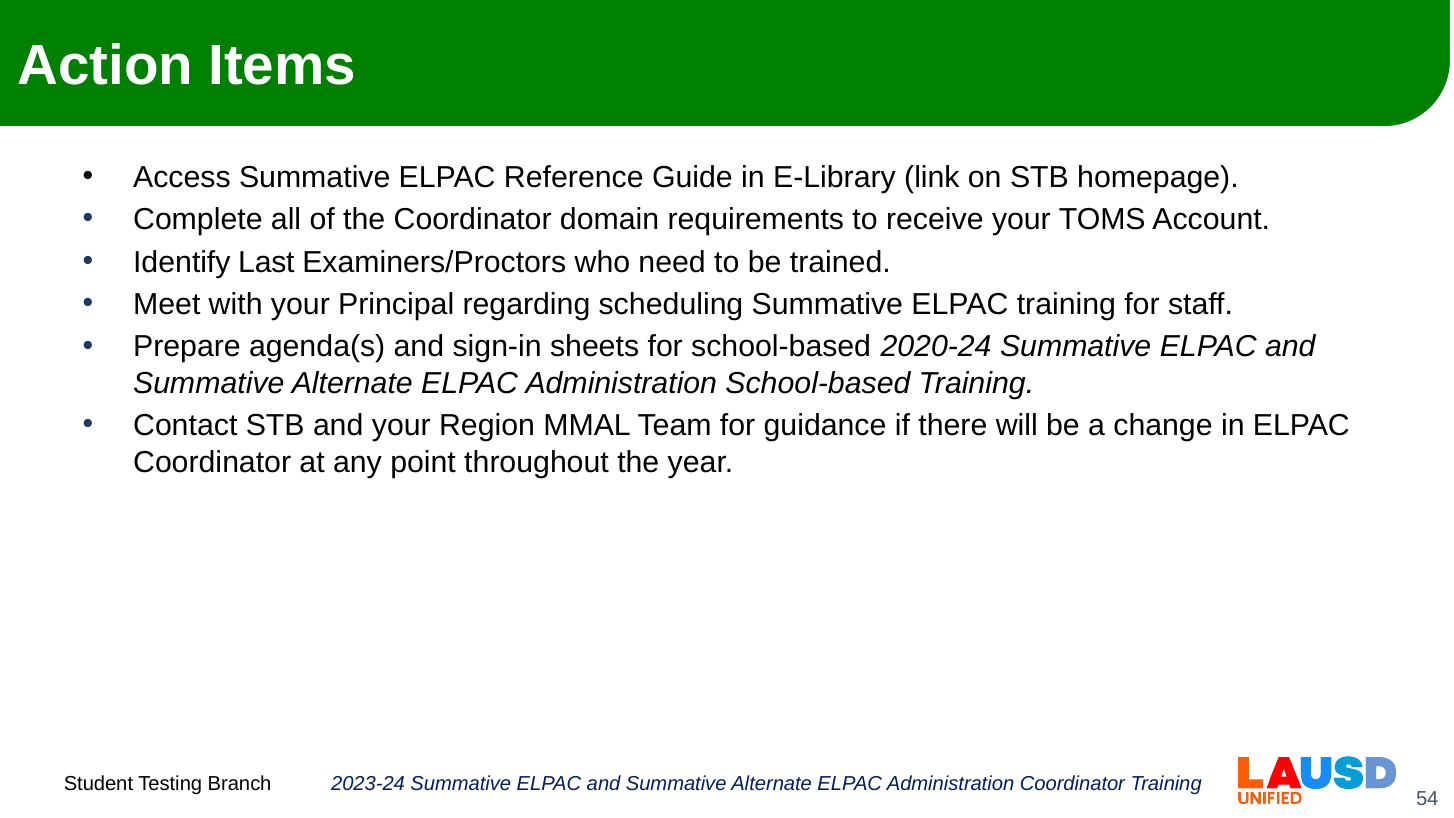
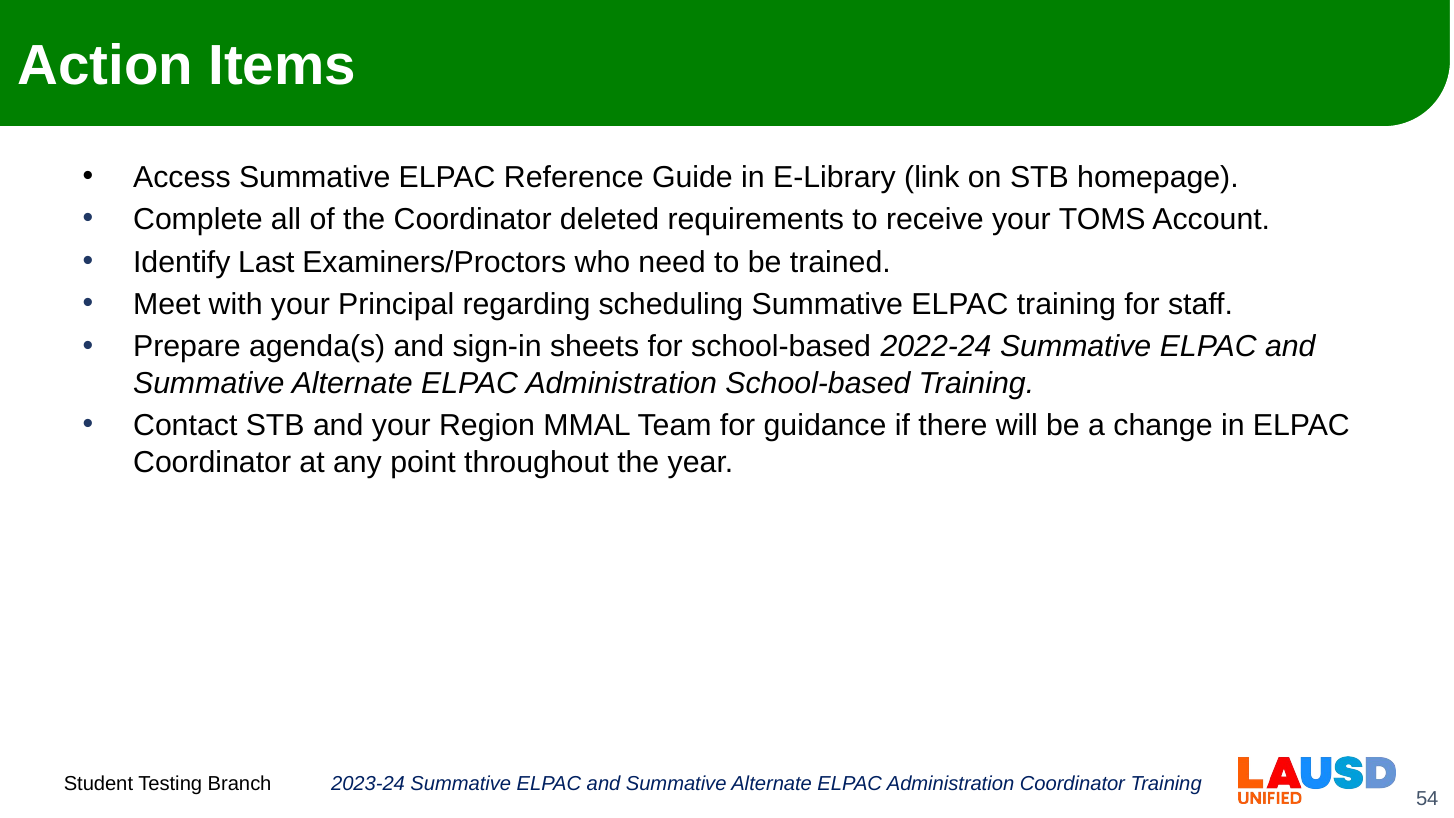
domain: domain -> deleted
2020-24: 2020-24 -> 2022-24
